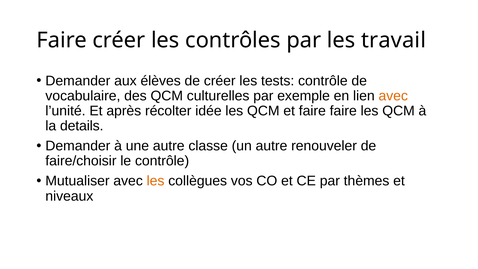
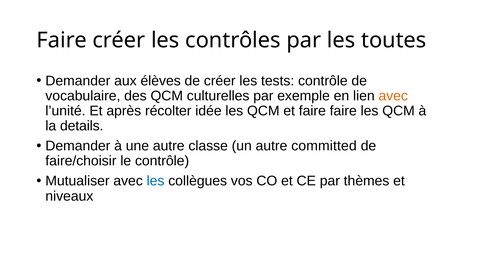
travail: travail -> toutes
renouveler: renouveler -> committed
les at (156, 181) colour: orange -> blue
